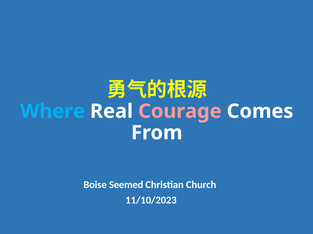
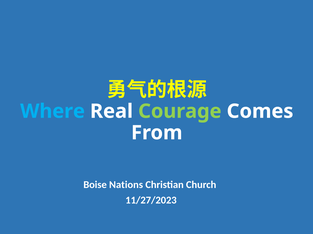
Courage colour: pink -> light green
Seemed: Seemed -> Nations
11/10/2023: 11/10/2023 -> 11/27/2023
